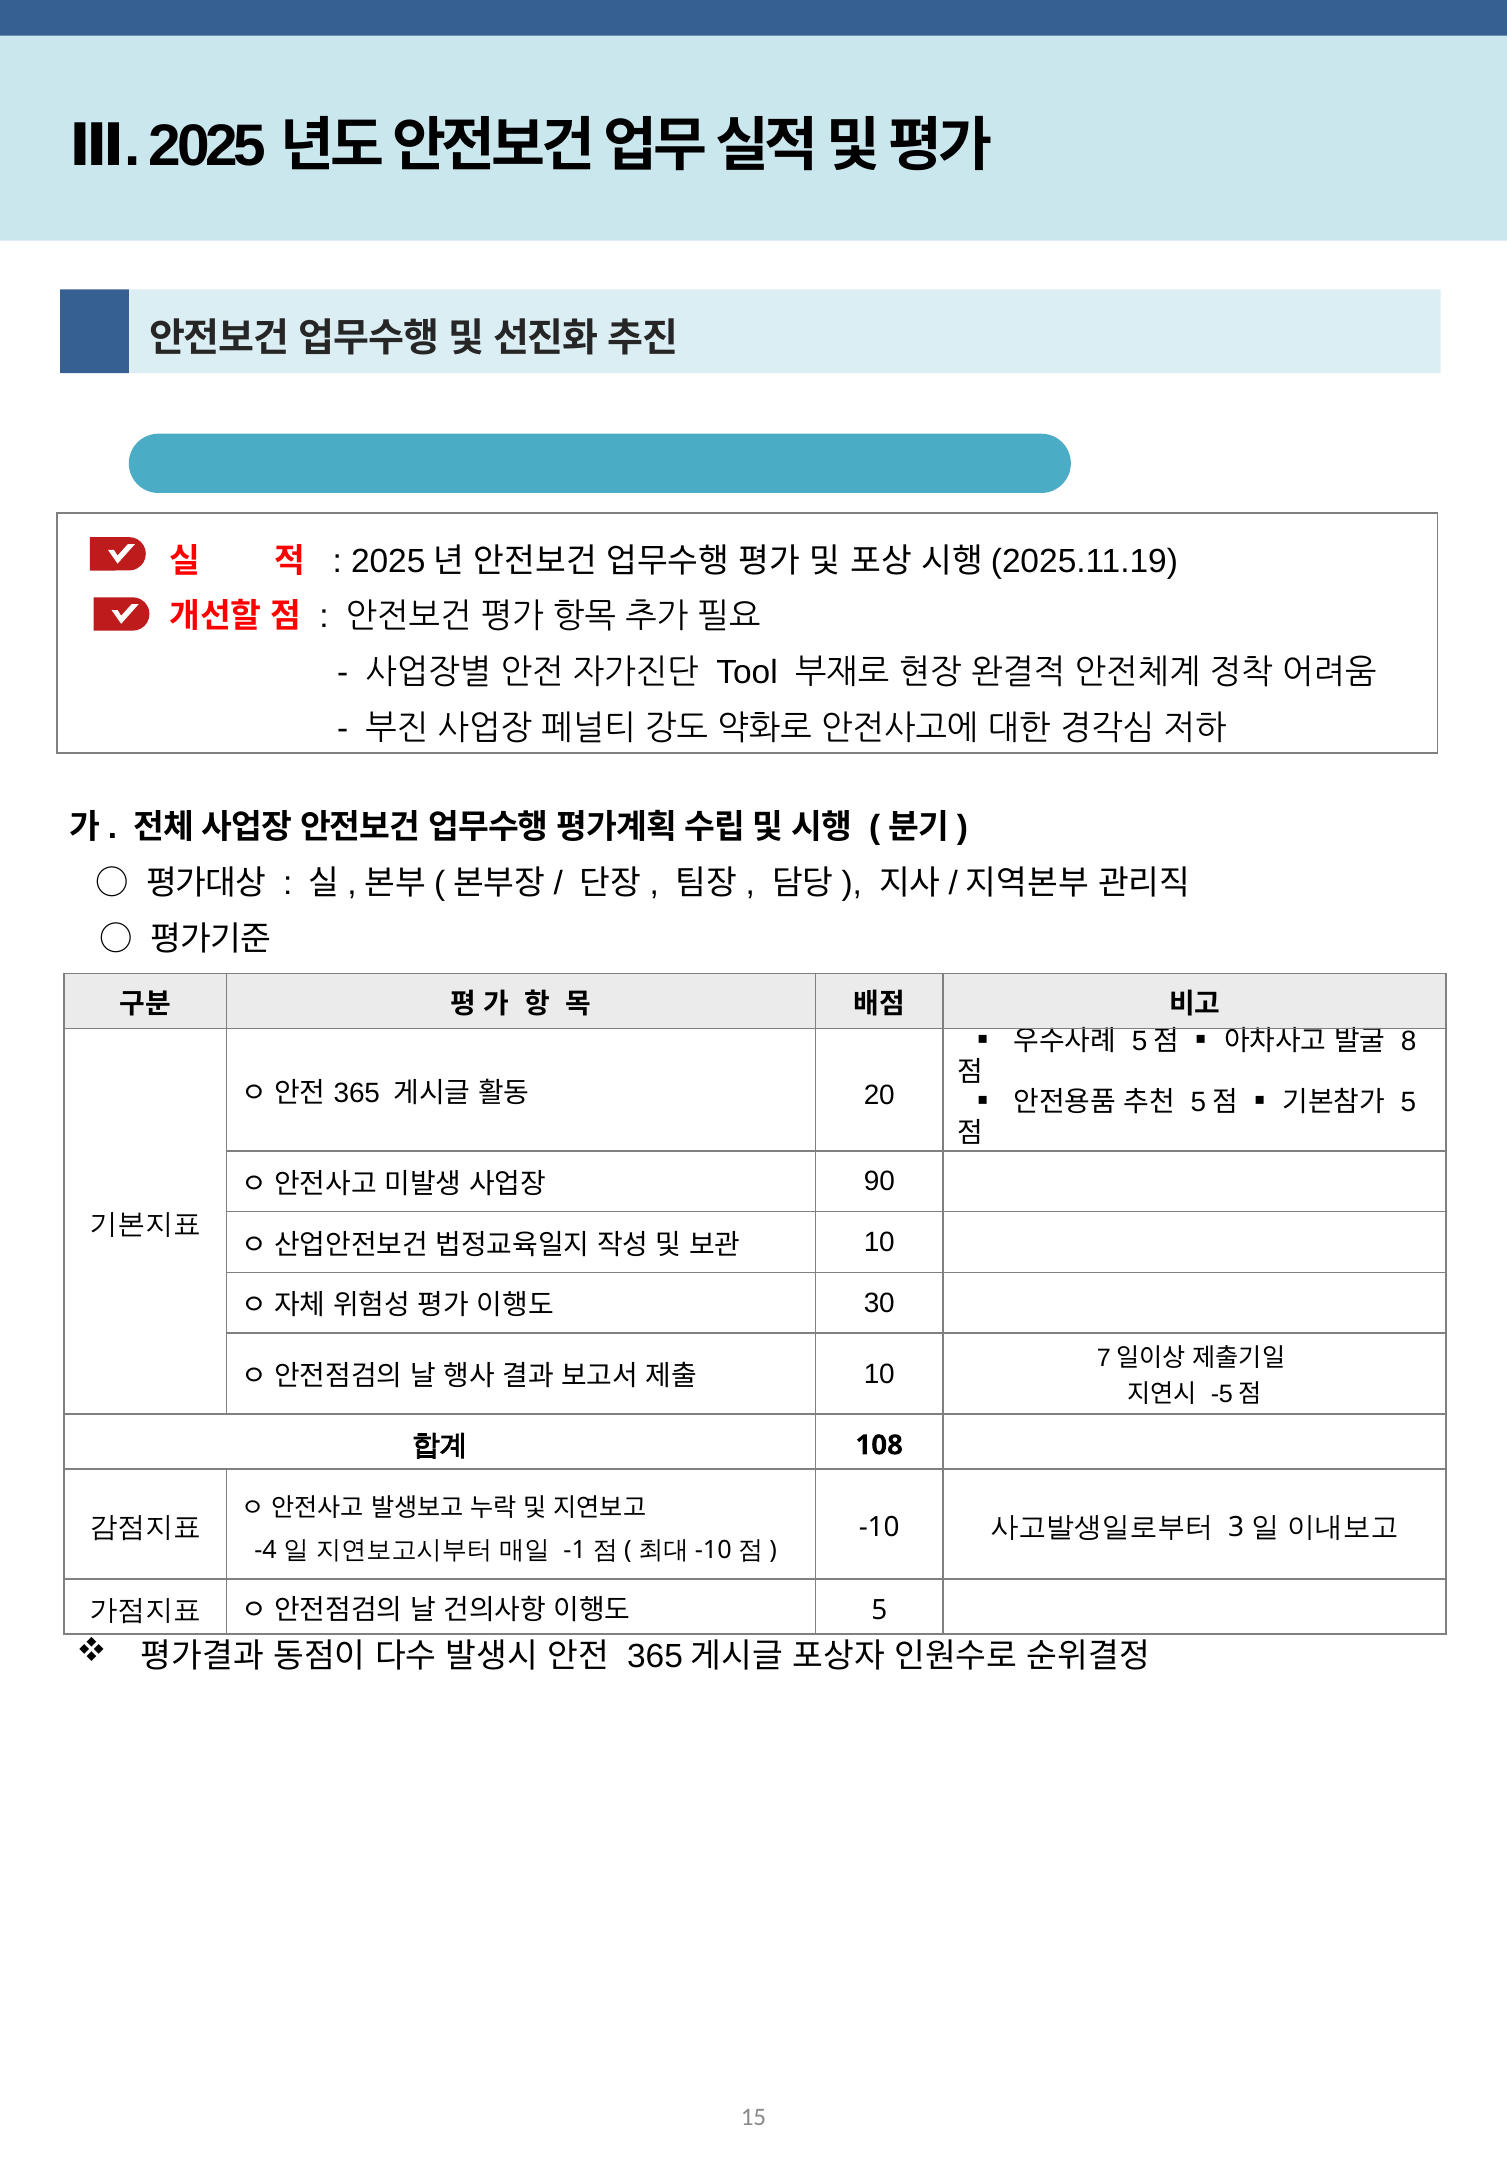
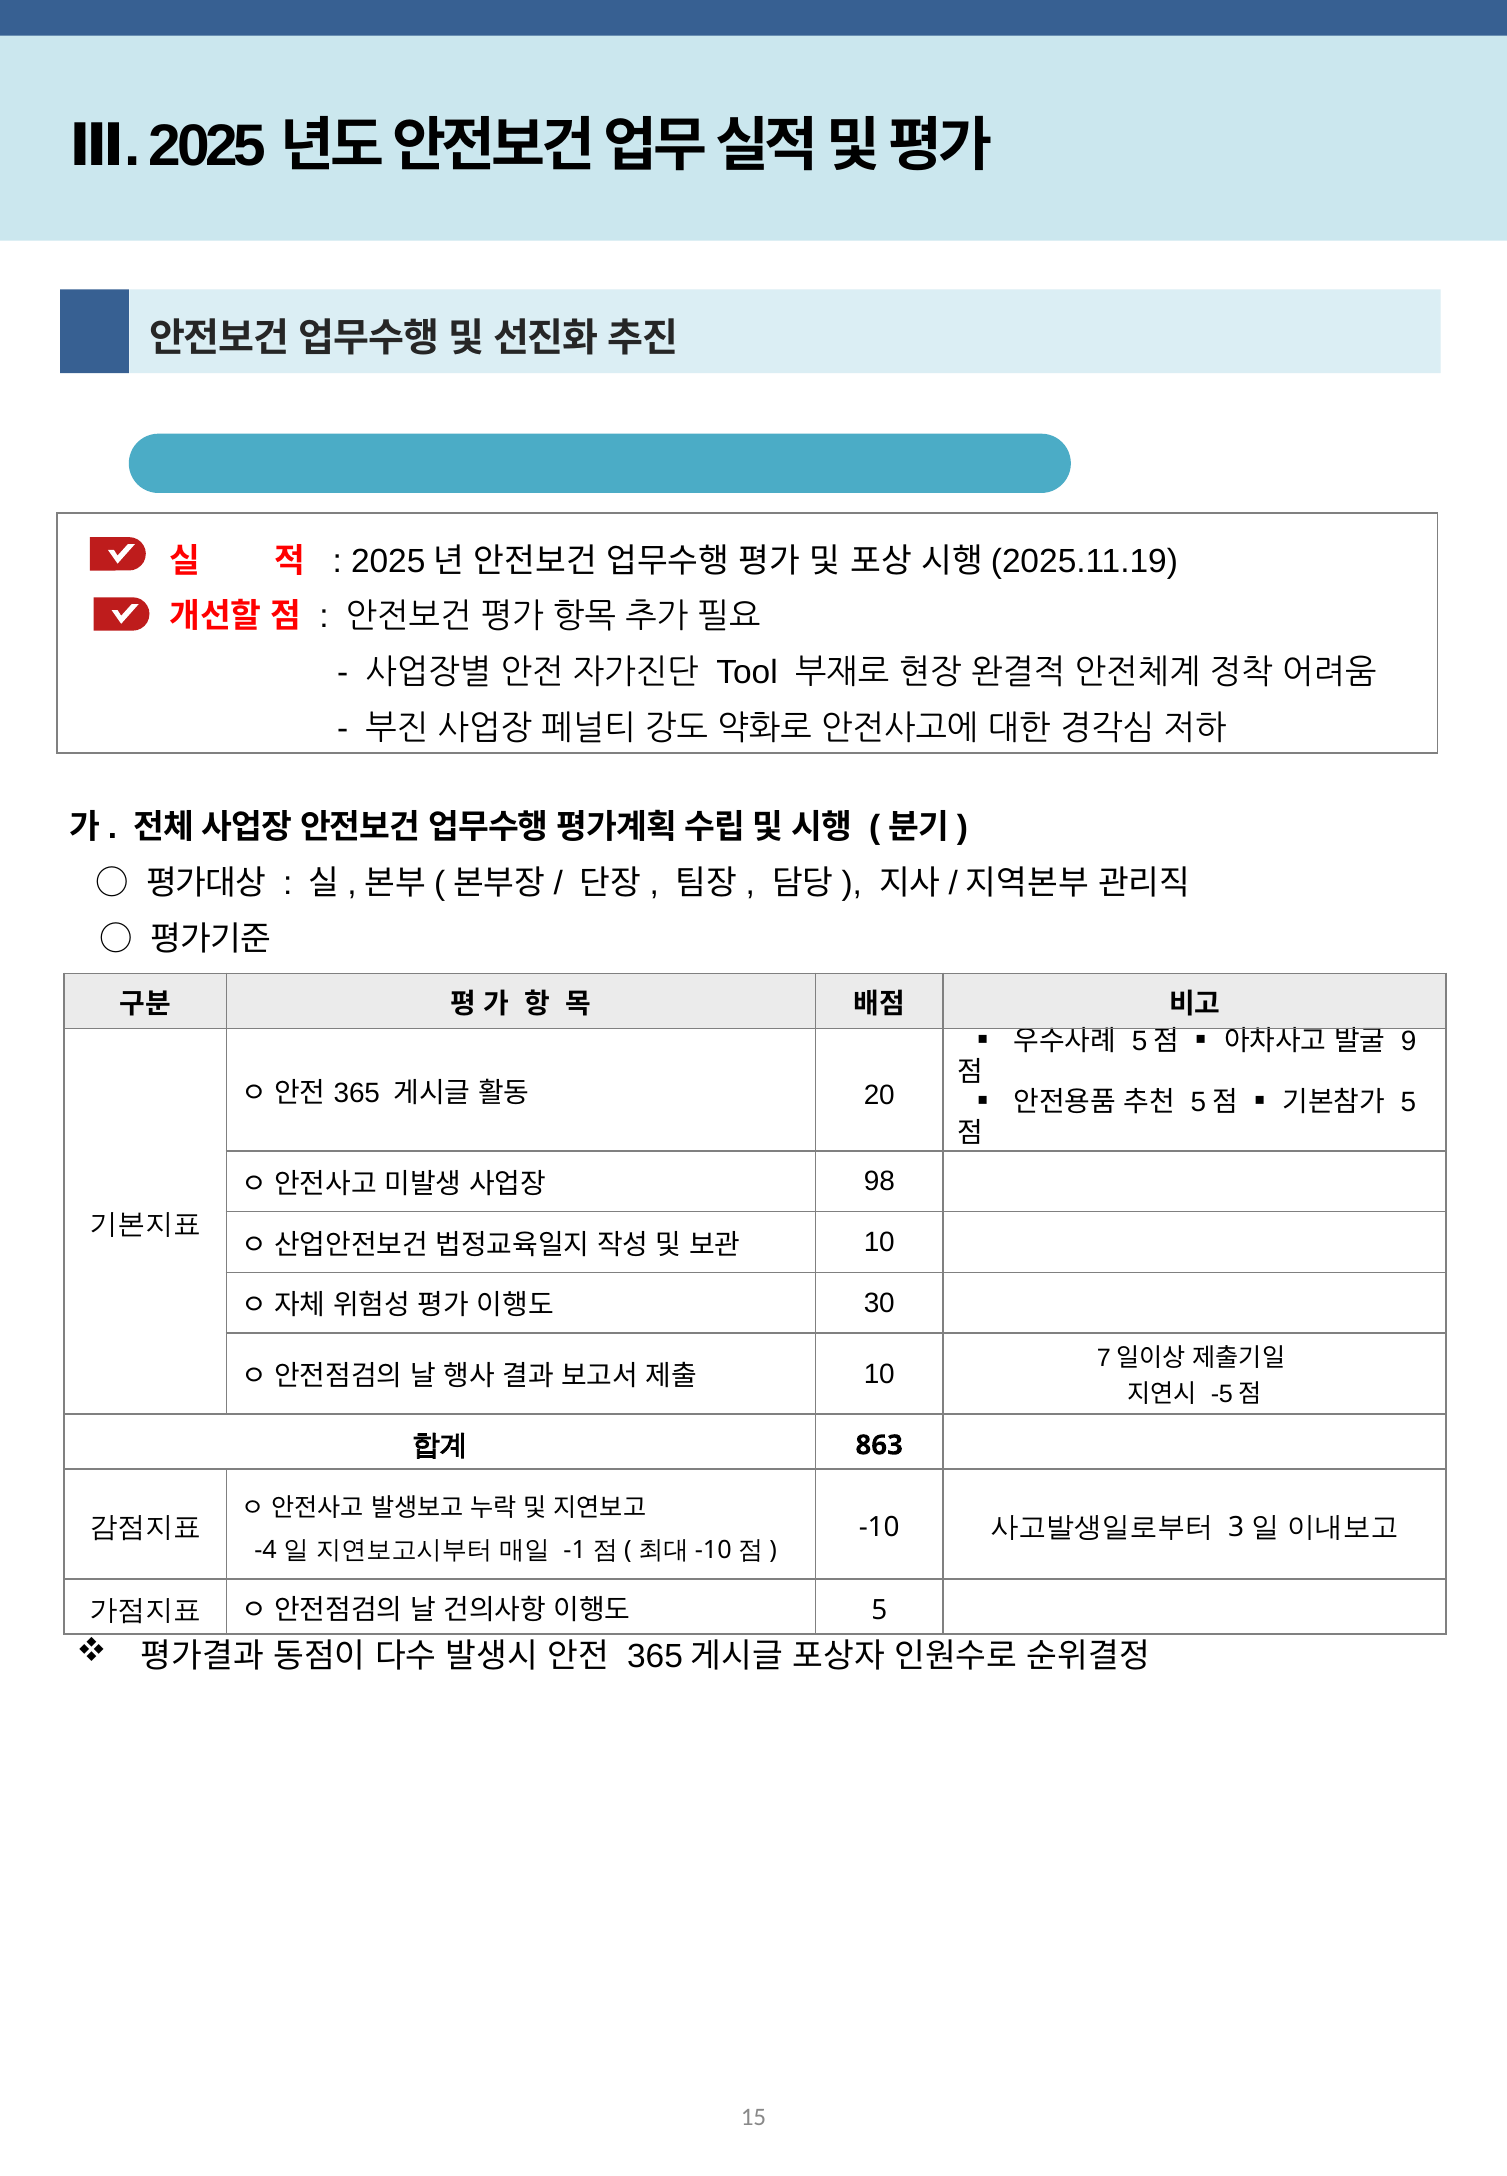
8: 8 -> 9
90: 90 -> 98
108: 108 -> 863
